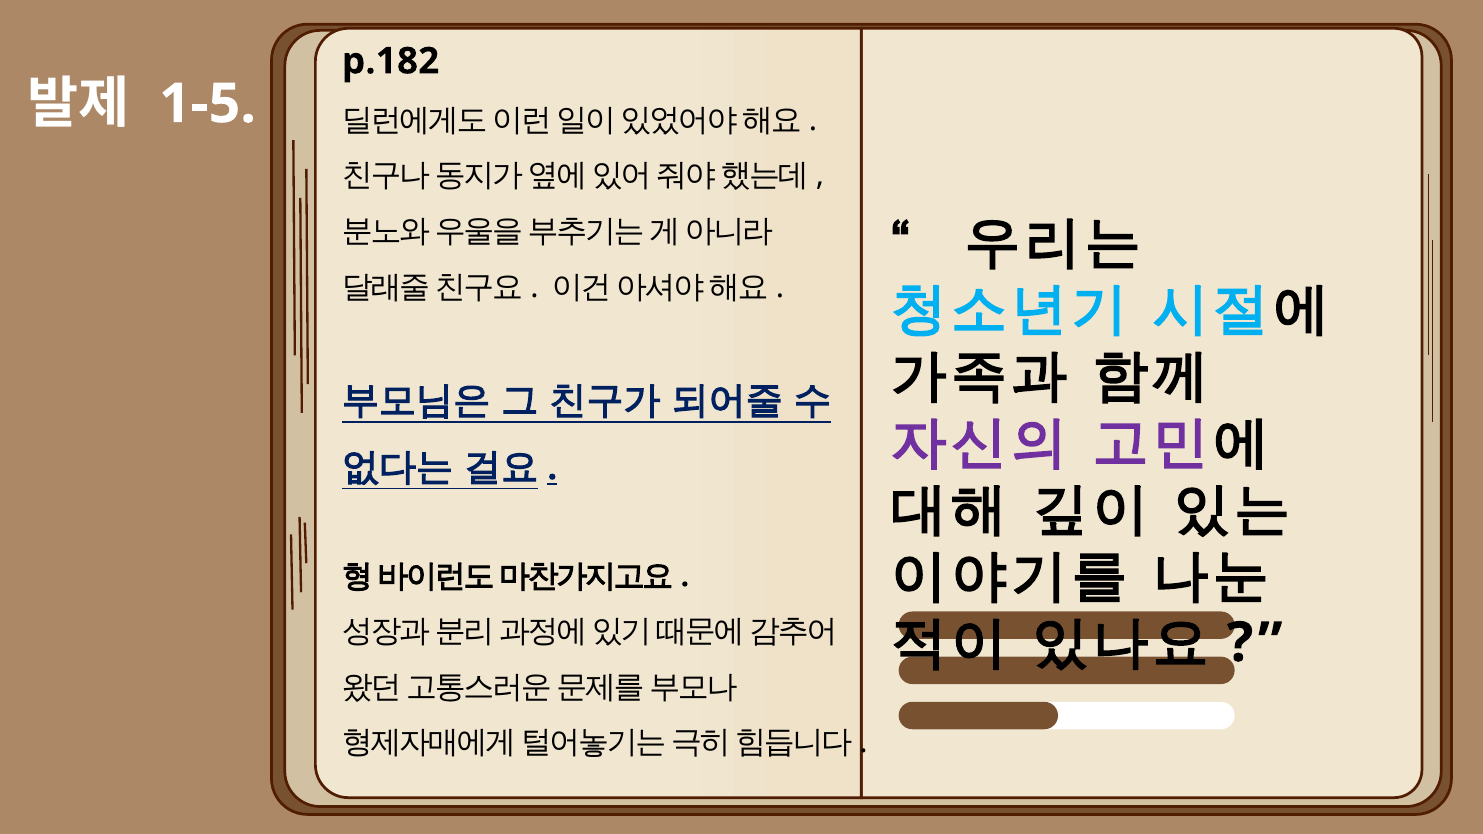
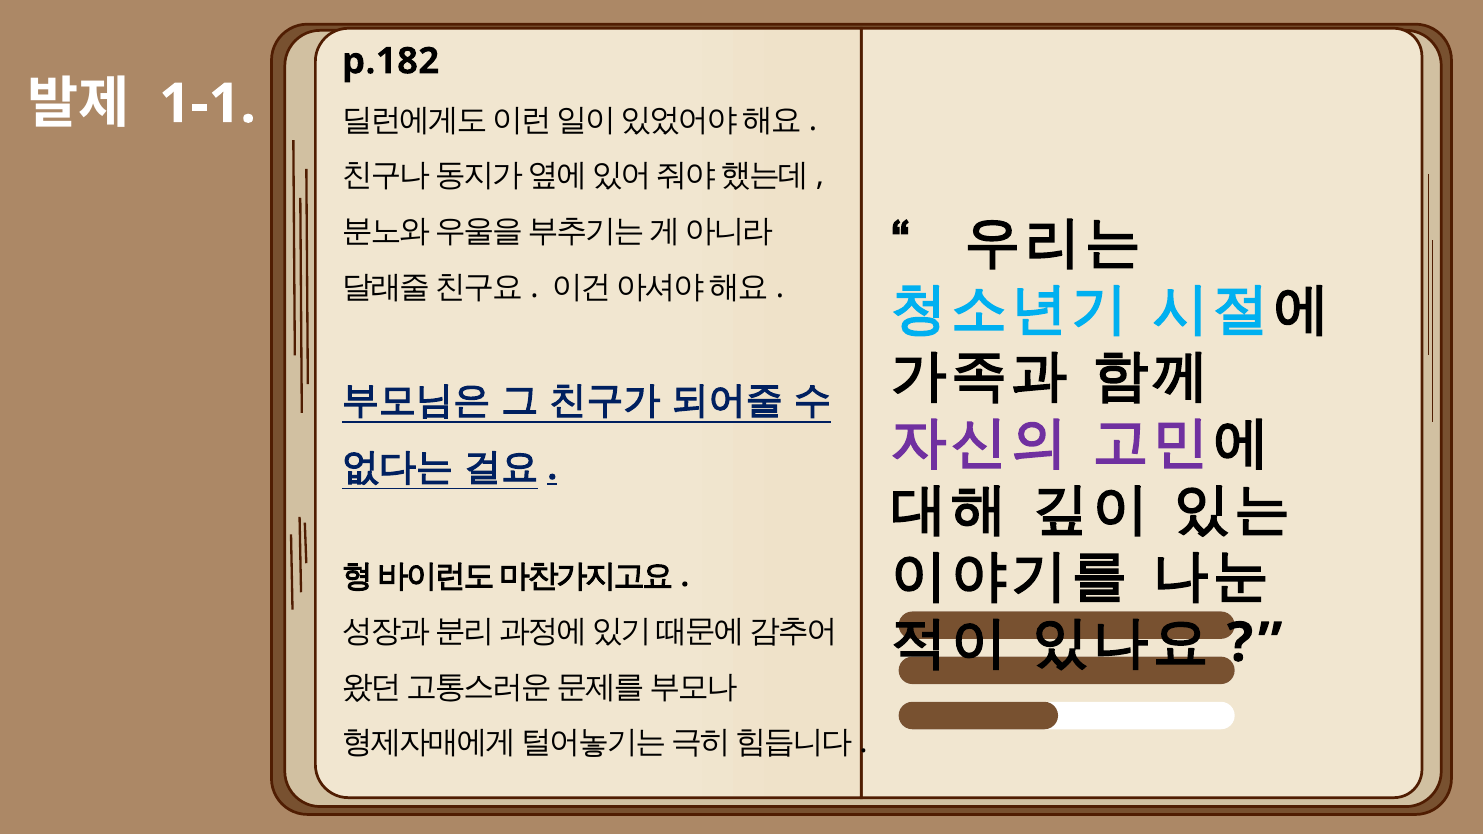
1-5: 1-5 -> 1-1
